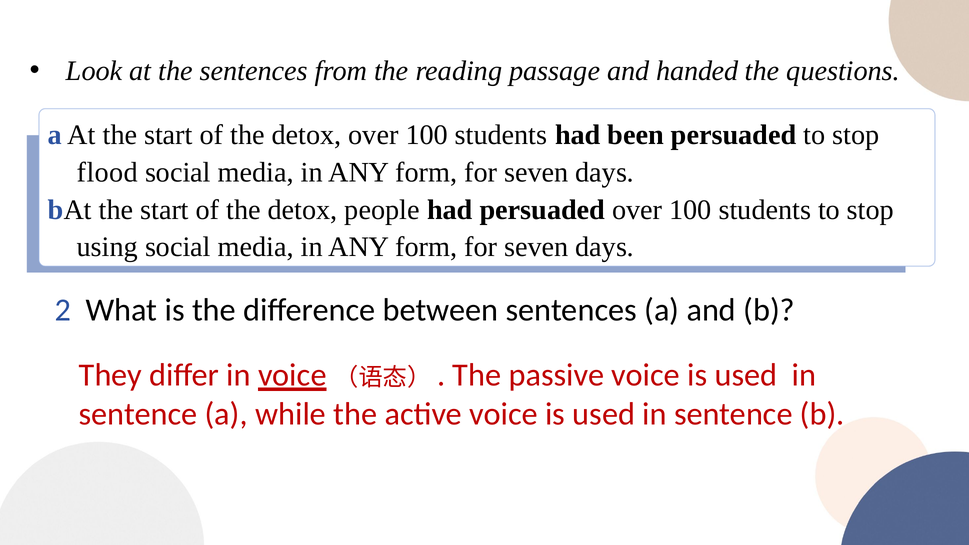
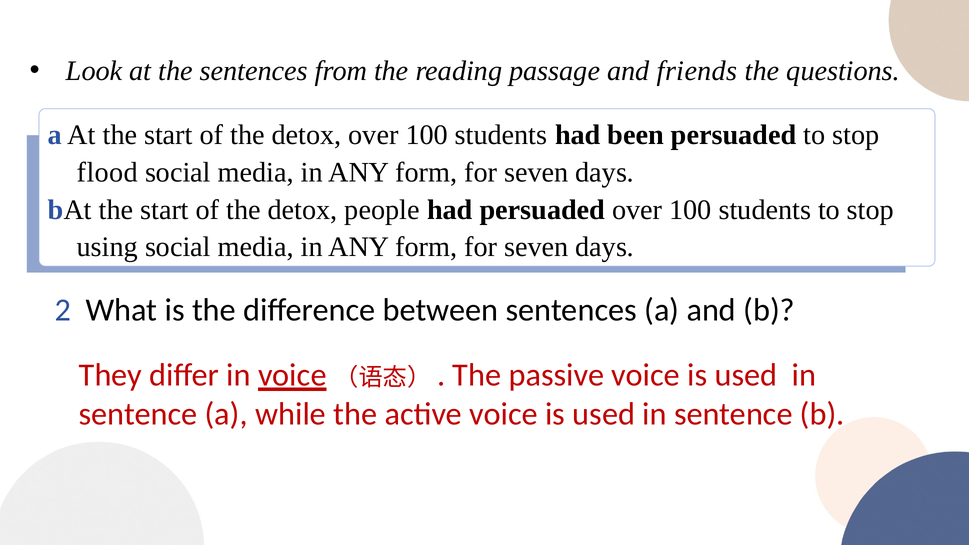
handed: handed -> friends
